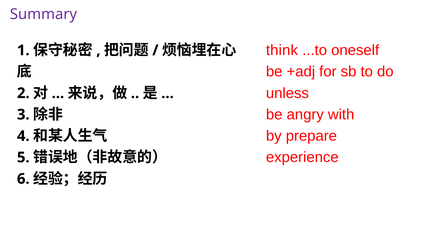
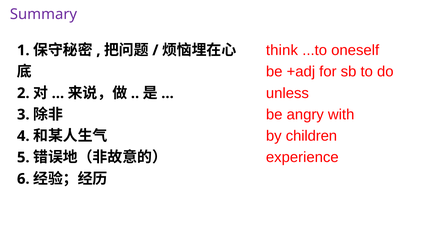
prepare: prepare -> children
